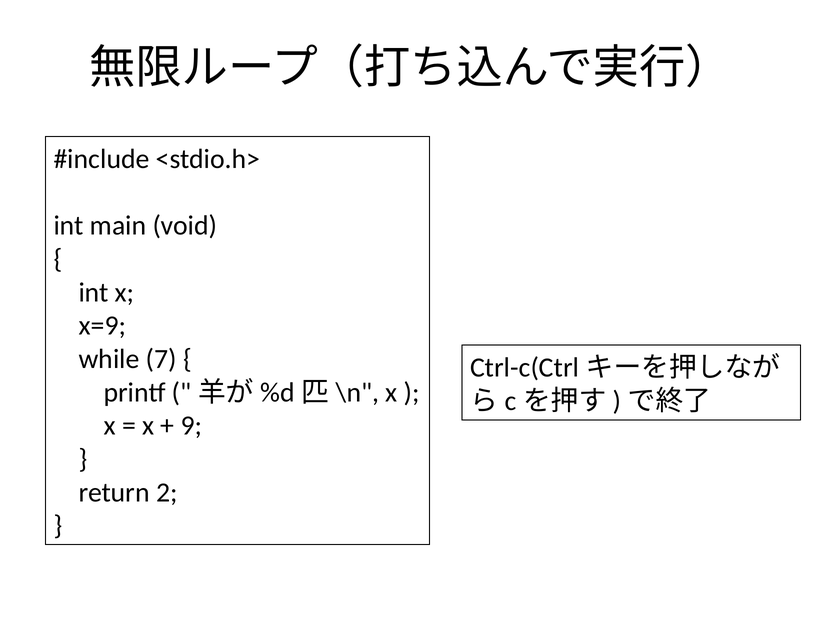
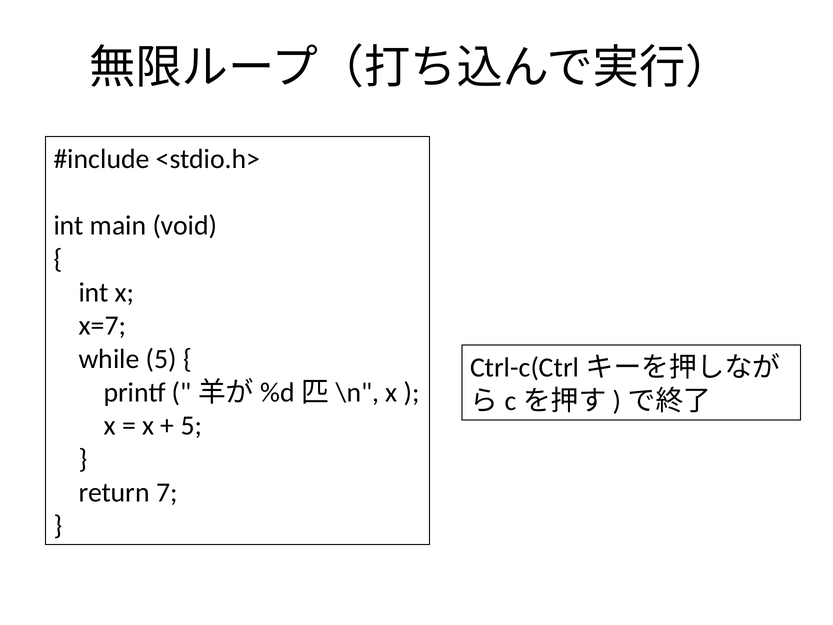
x=9: x=9 -> x=7
while 7: 7 -> 5
9 at (191, 426): 9 -> 5
2: 2 -> 7
